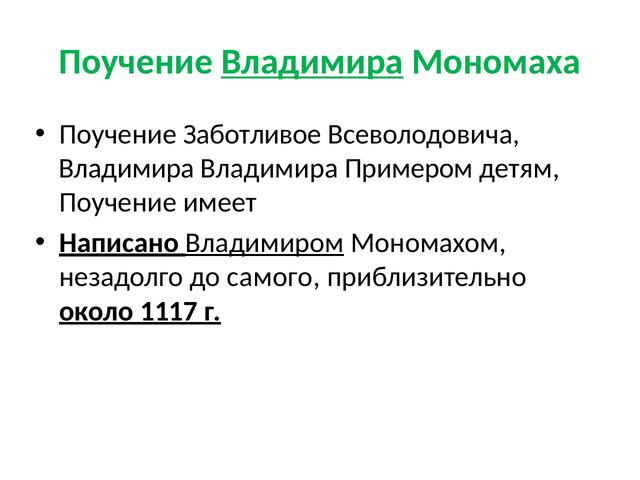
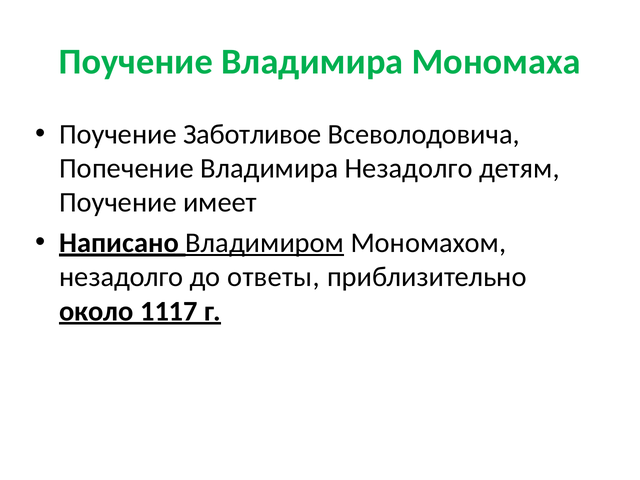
Владимира at (312, 62) underline: present -> none
Владимира at (127, 168): Владимира -> Попечение
Владимира Примером: Примером -> Незадолго
самого: самого -> ответы
